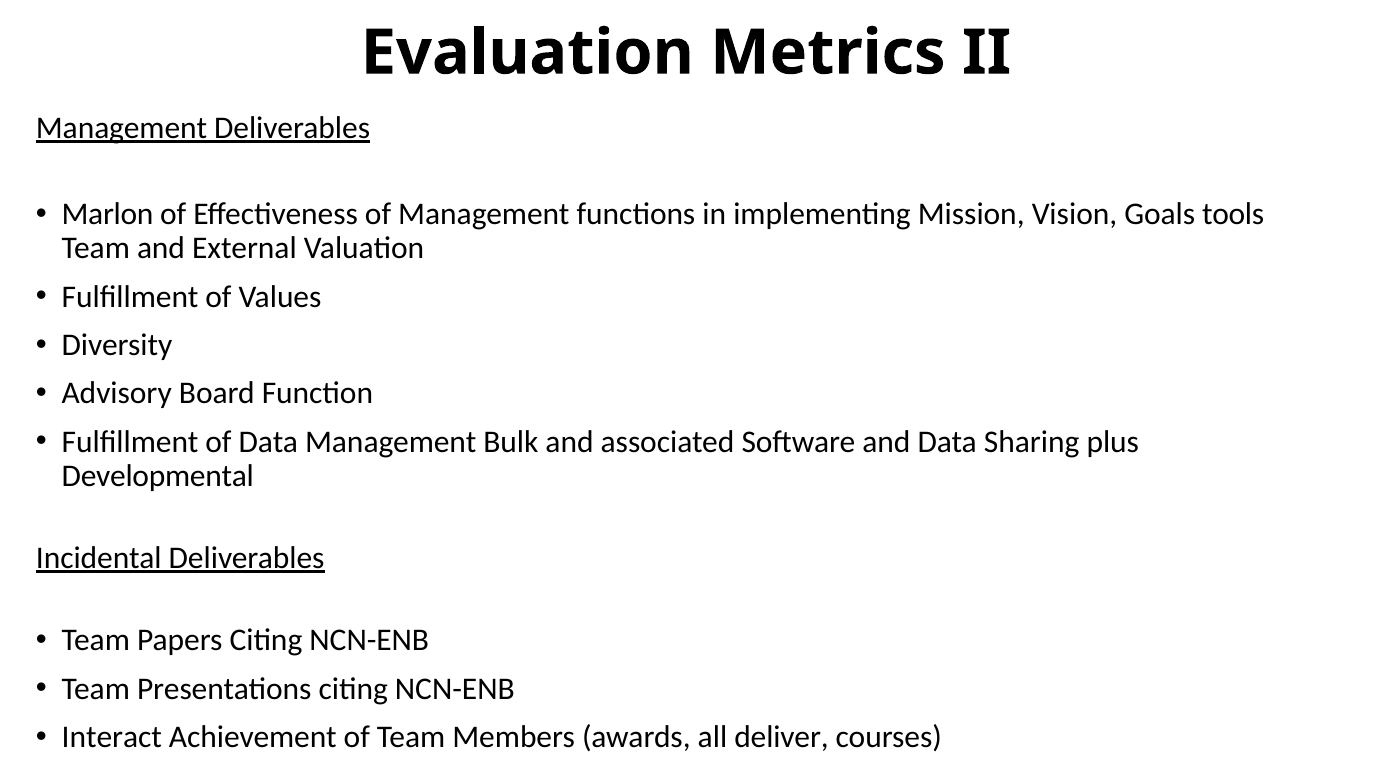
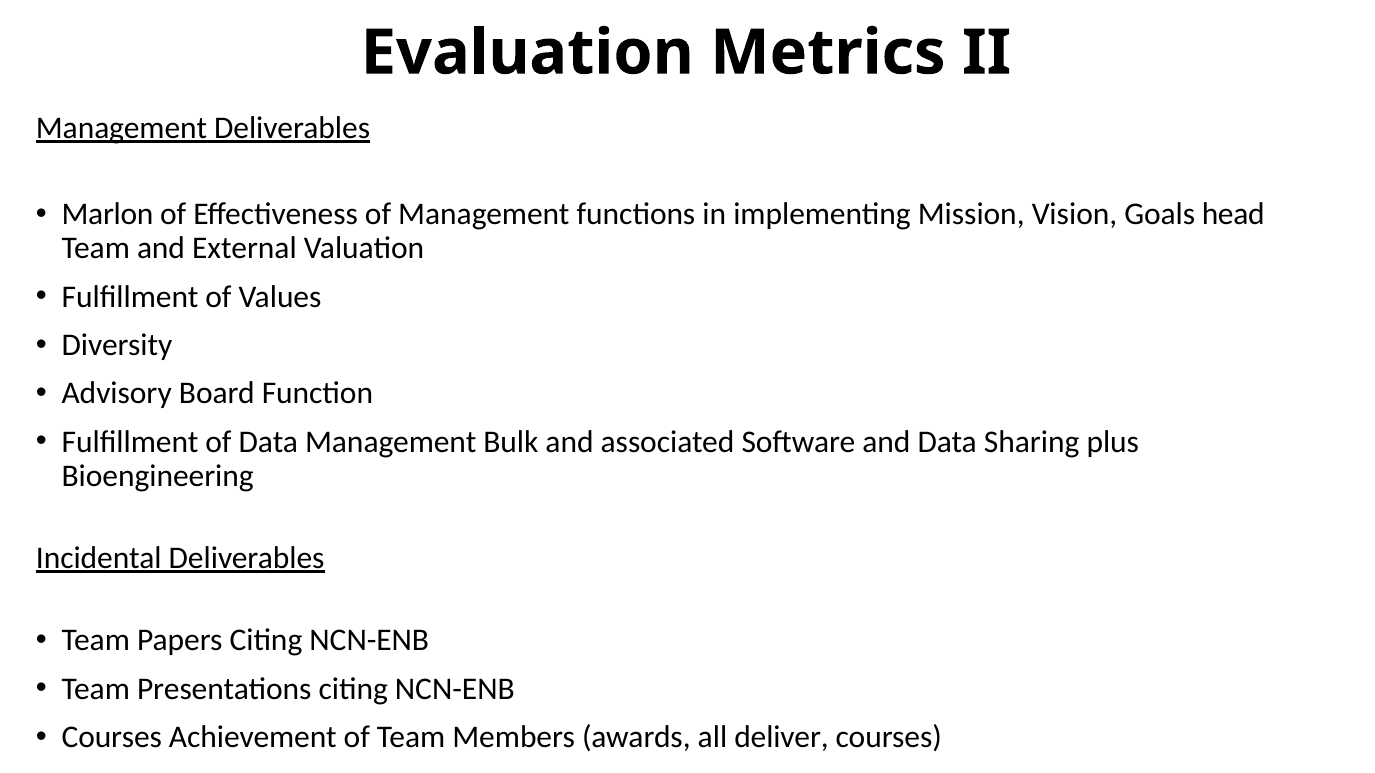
tools: tools -> head
Developmental: Developmental -> Bioengineering
Interact at (112, 737): Interact -> Courses
